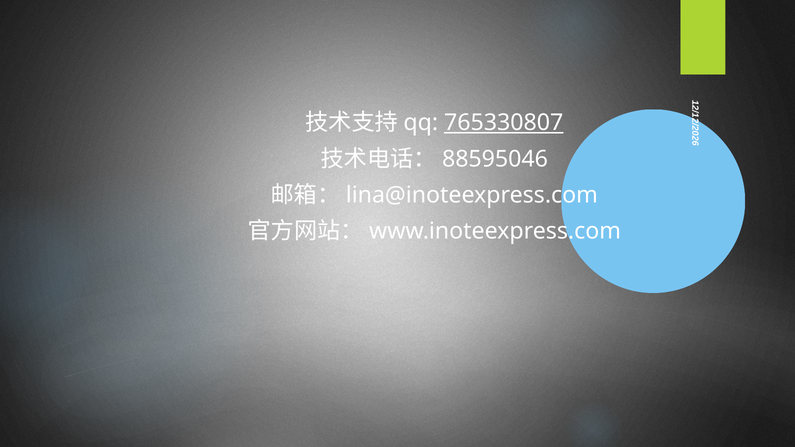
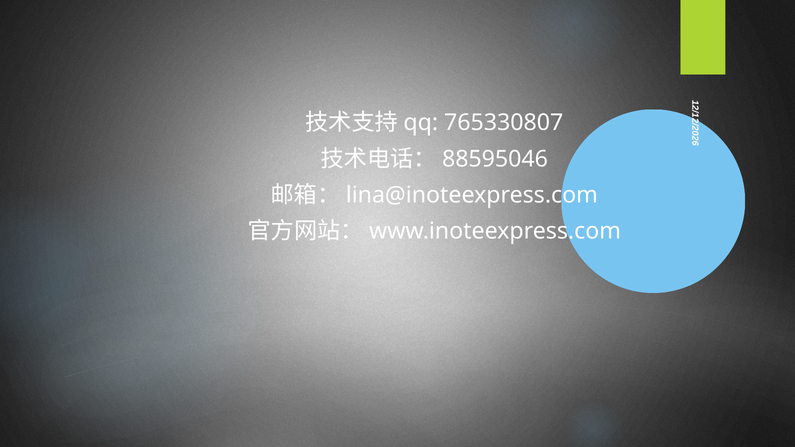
765330807 underline: present -> none
